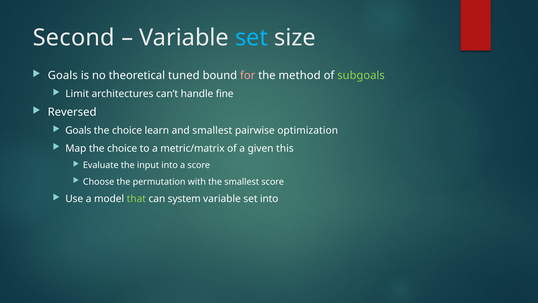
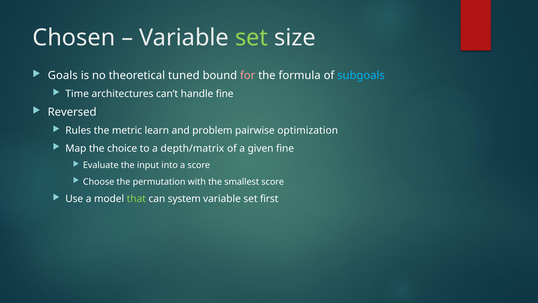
Second: Second -> Chosen
set at (252, 38) colour: light blue -> light green
method: method -> formula
subgoals colour: light green -> light blue
Limit: Limit -> Time
Goals at (78, 130): Goals -> Rules
choice at (127, 130): choice -> metric
and smallest: smallest -> problem
metric/matrix: metric/matrix -> depth/matrix
given this: this -> fine
set into: into -> first
